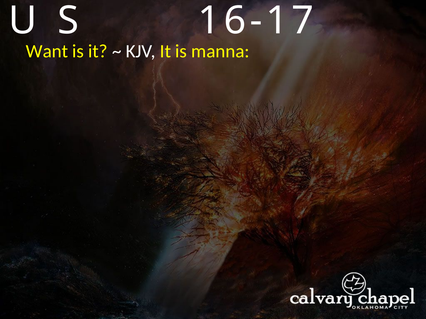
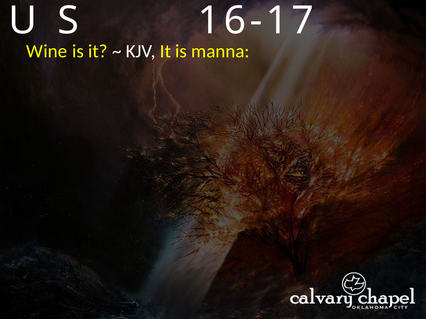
Want: Want -> Wine
